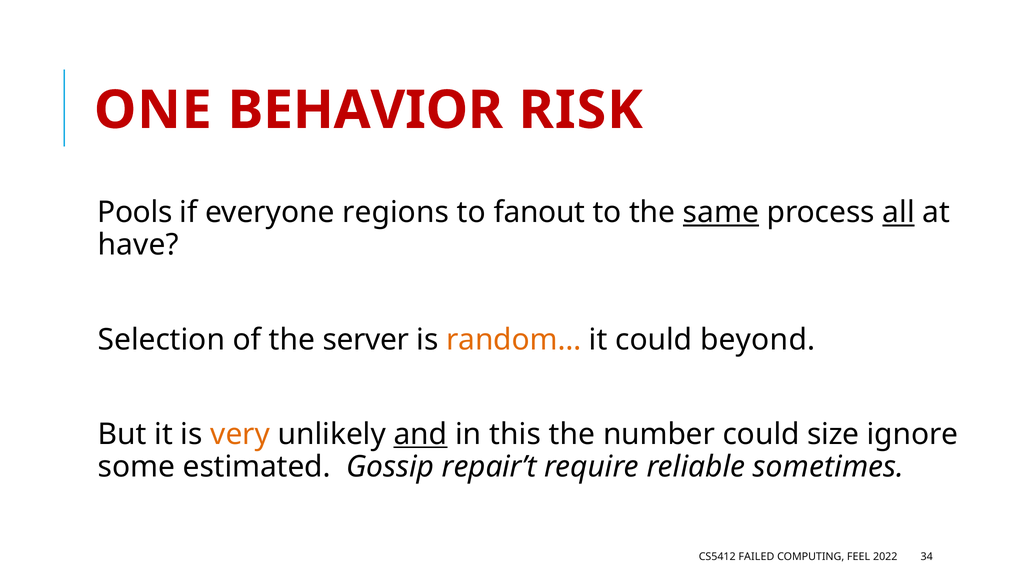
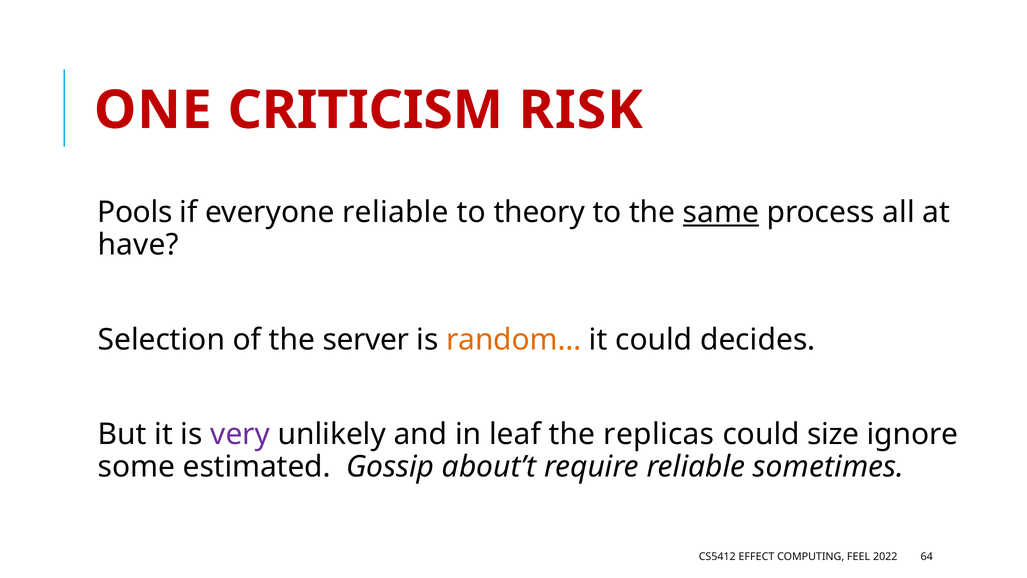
BEHAVIOR: BEHAVIOR -> CRITICISM
everyone regions: regions -> reliable
fanout: fanout -> theory
all underline: present -> none
beyond: beyond -> decides
very colour: orange -> purple
and underline: present -> none
this: this -> leaf
number: number -> replicas
repair’t: repair’t -> about’t
FAILED: FAILED -> EFFECT
34: 34 -> 64
